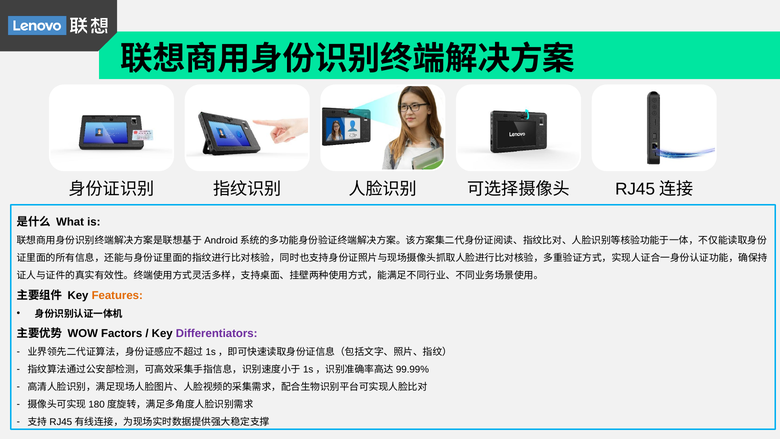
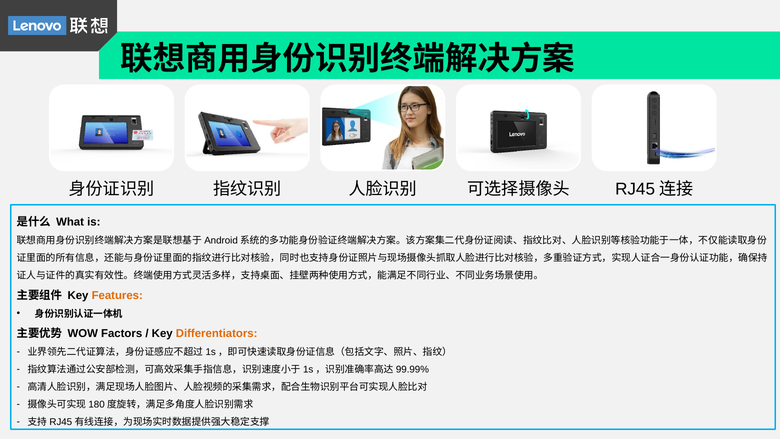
Differentiators colour: purple -> orange
